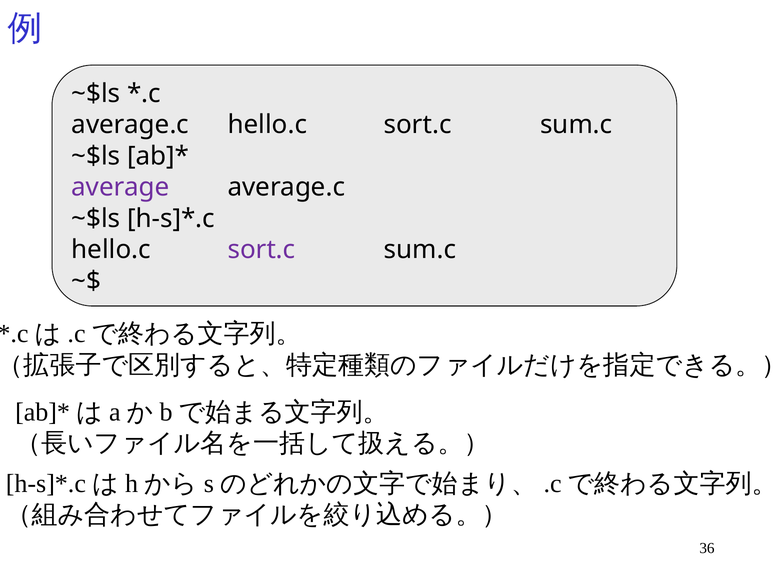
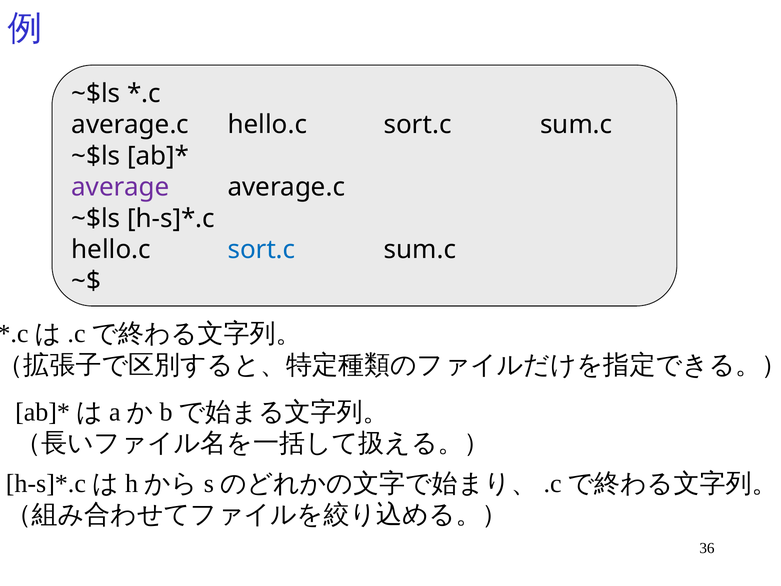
sort.c at (262, 250) colour: purple -> blue
